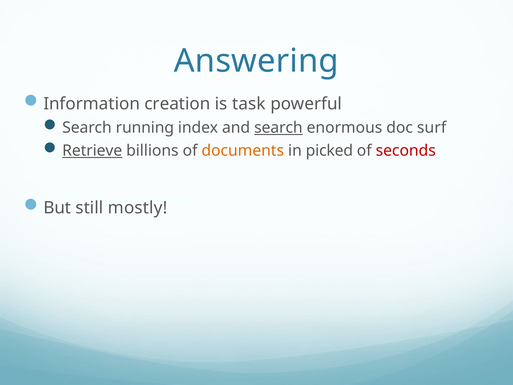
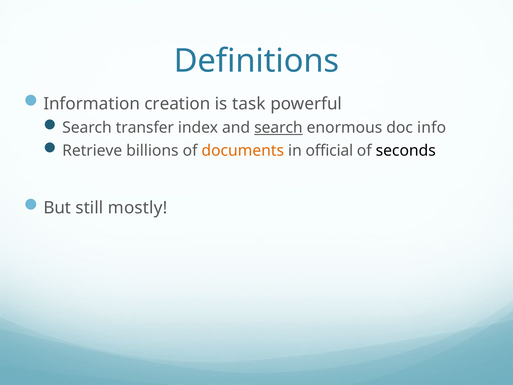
Answering: Answering -> Definitions
running: running -> transfer
surf: surf -> info
Retrieve underline: present -> none
picked: picked -> official
seconds colour: red -> black
